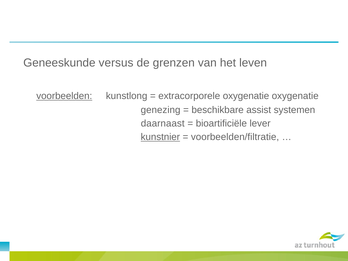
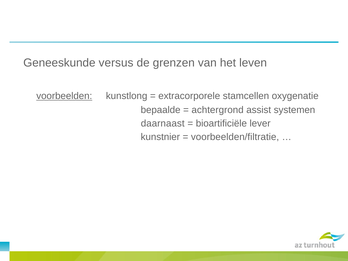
extracorporele oxygenatie: oxygenatie -> stamcellen
genezing: genezing -> bepaalde
beschikbare: beschikbare -> achtergrond
kunstnier underline: present -> none
